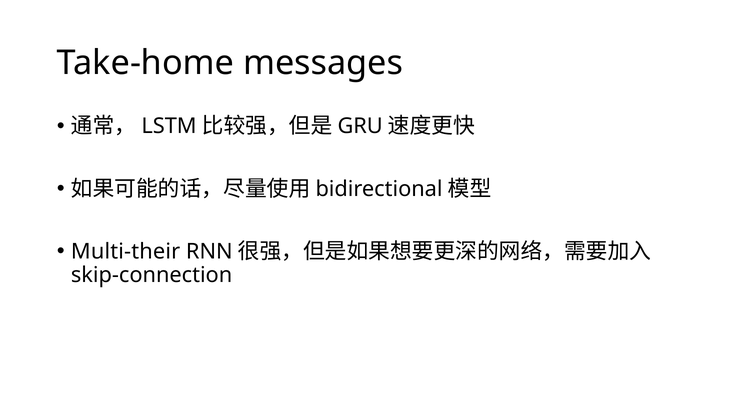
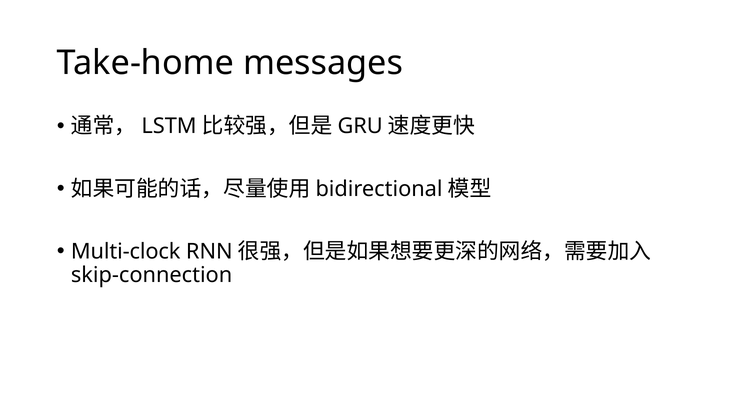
Multi-their: Multi-their -> Multi-clock
